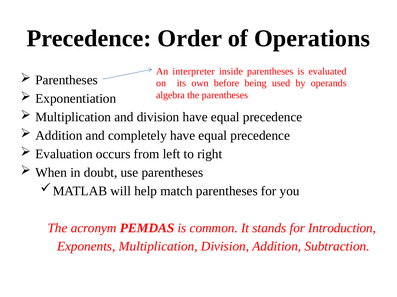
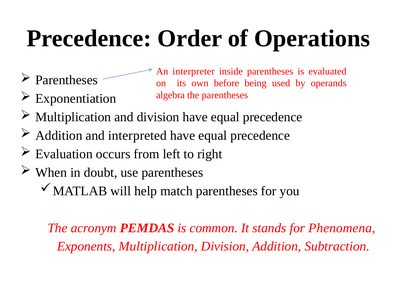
completely: completely -> interpreted
Introduction: Introduction -> Phenomena
